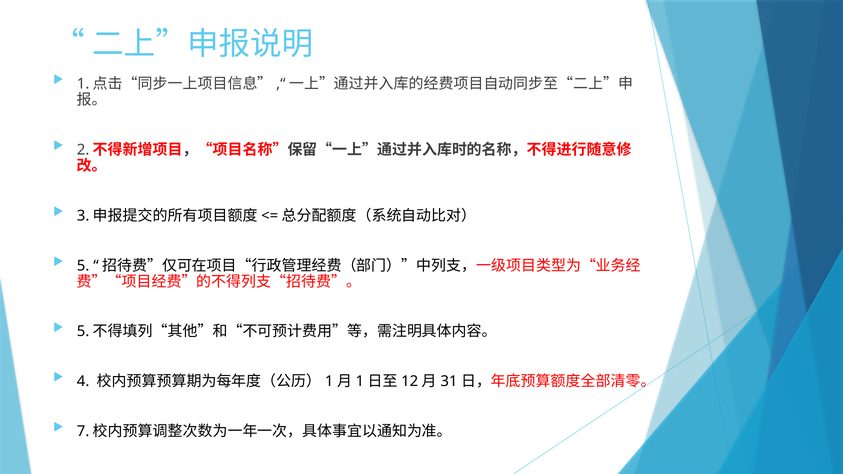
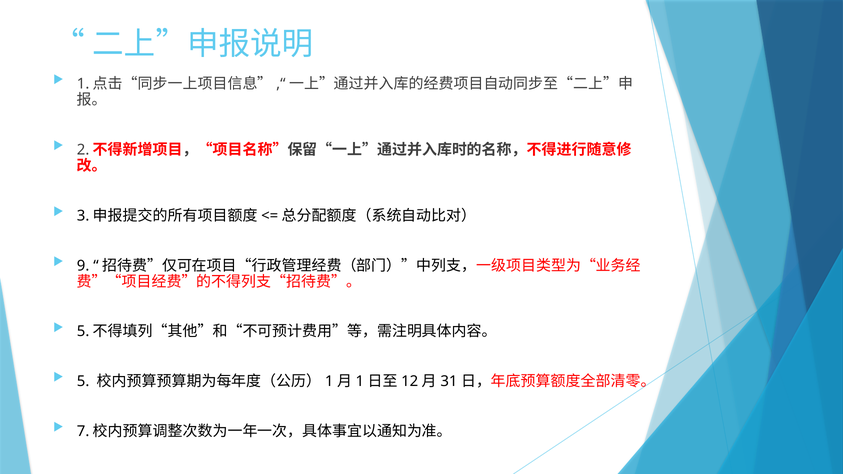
5: 5 -> 9
4: 4 -> 5
